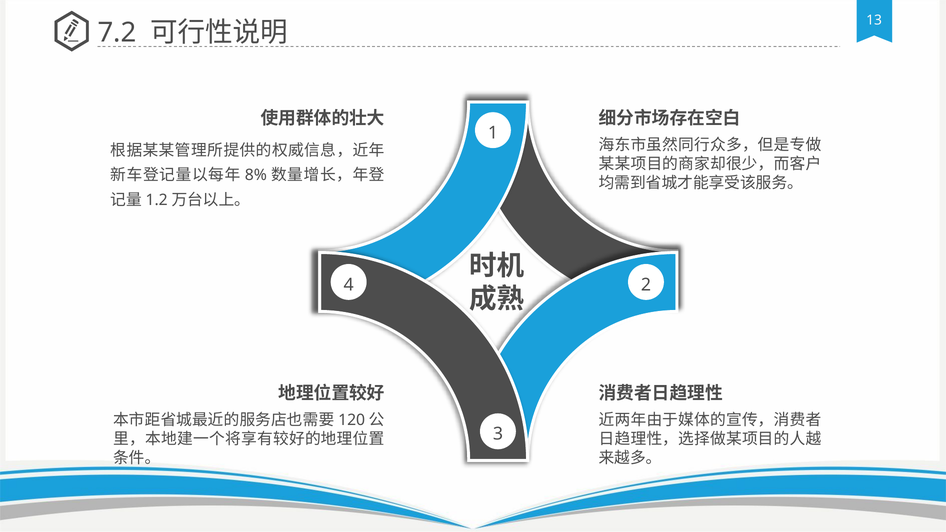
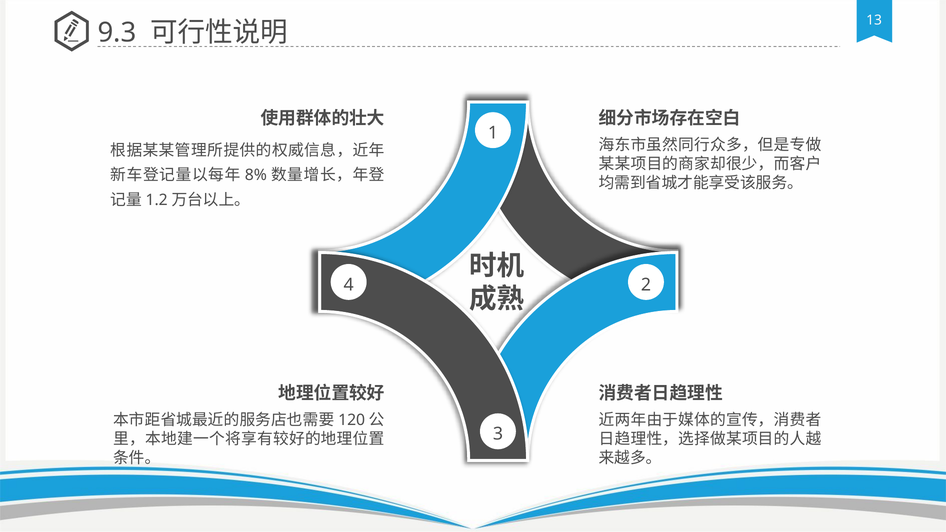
7.2: 7.2 -> 9.3
